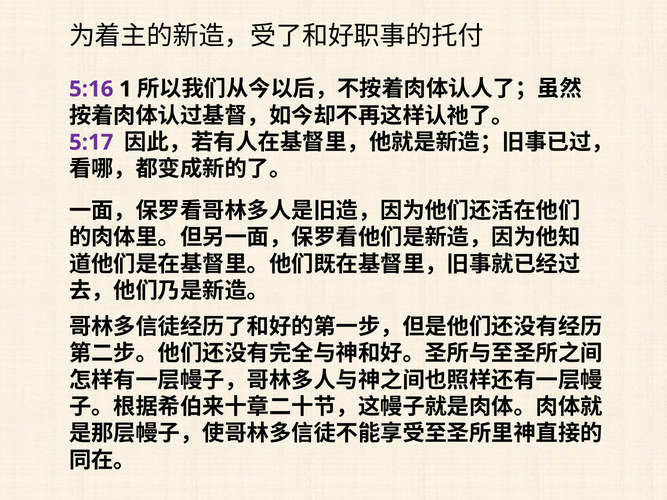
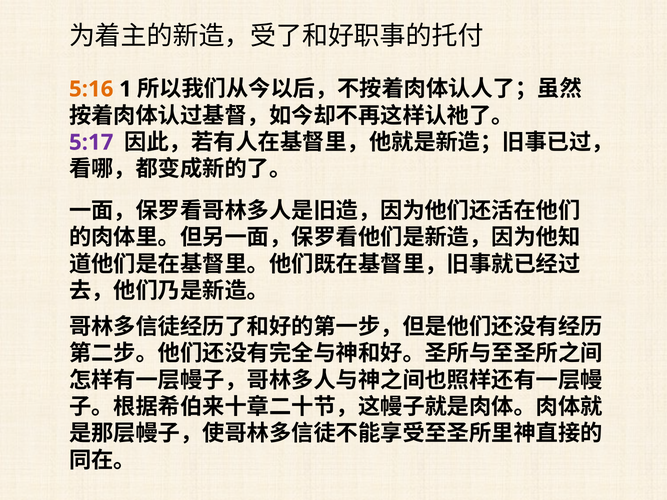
5:16 colour: purple -> orange
